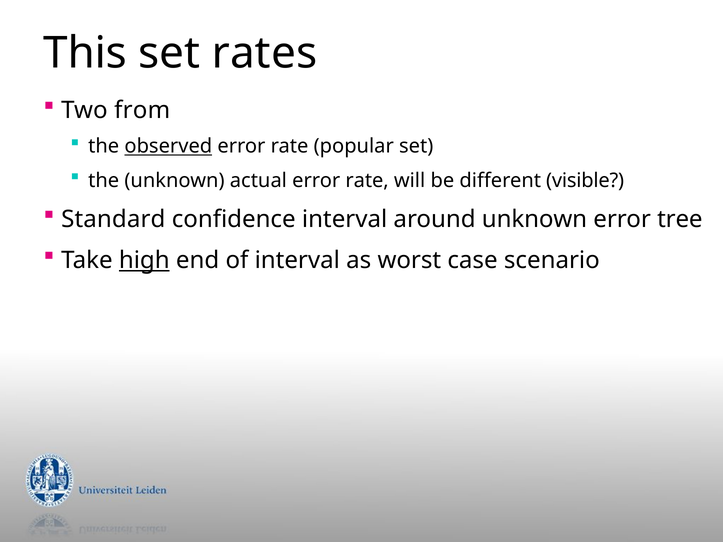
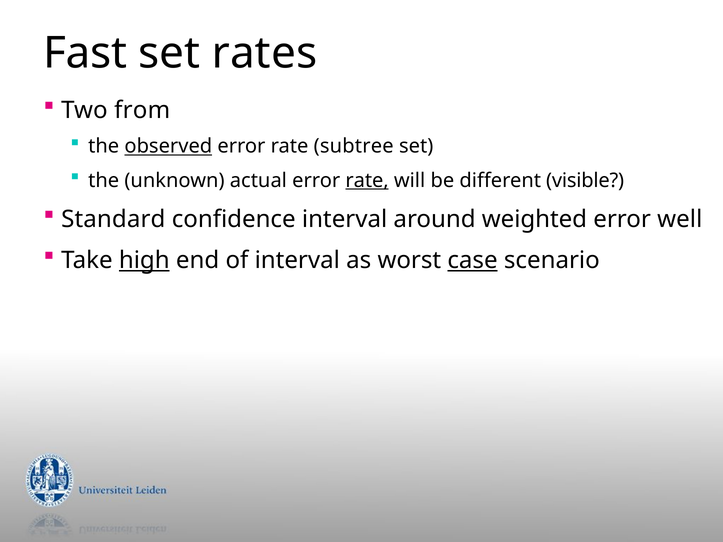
This: This -> Fast
popular: popular -> subtree
rate at (367, 181) underline: none -> present
around unknown: unknown -> weighted
tree: tree -> well
case underline: none -> present
